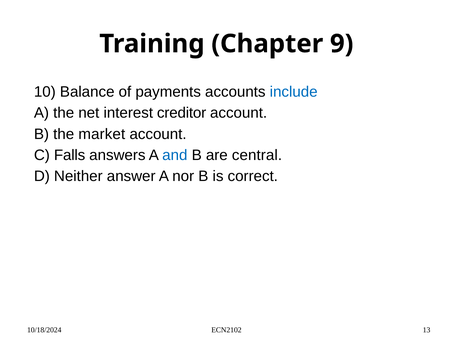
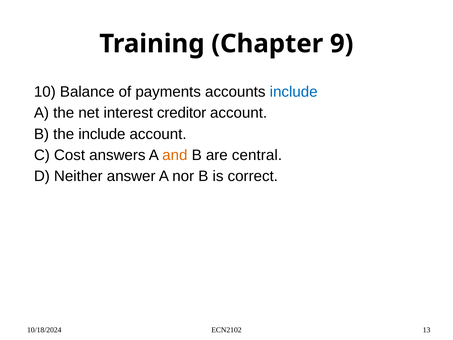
the market: market -> include
Falls: Falls -> Cost
and colour: blue -> orange
